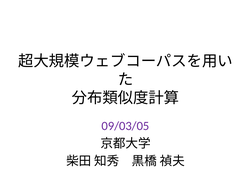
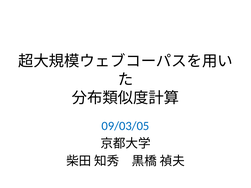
09/03/05 colour: purple -> blue
